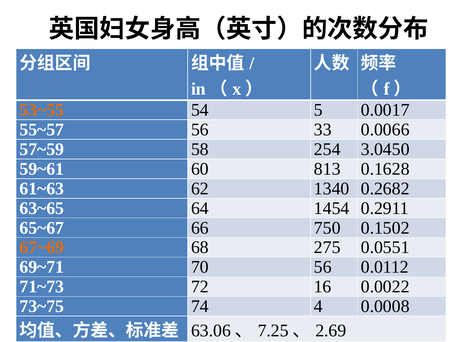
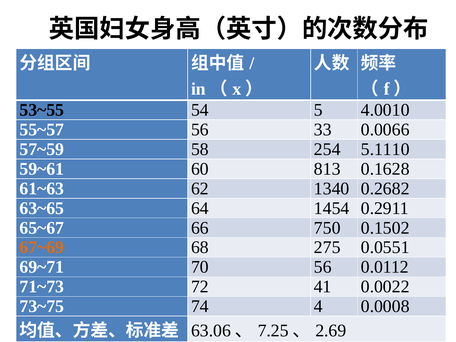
53~55 colour: orange -> black
0.0017: 0.0017 -> 4.0010
3.0450: 3.0450 -> 5.1110
16: 16 -> 41
